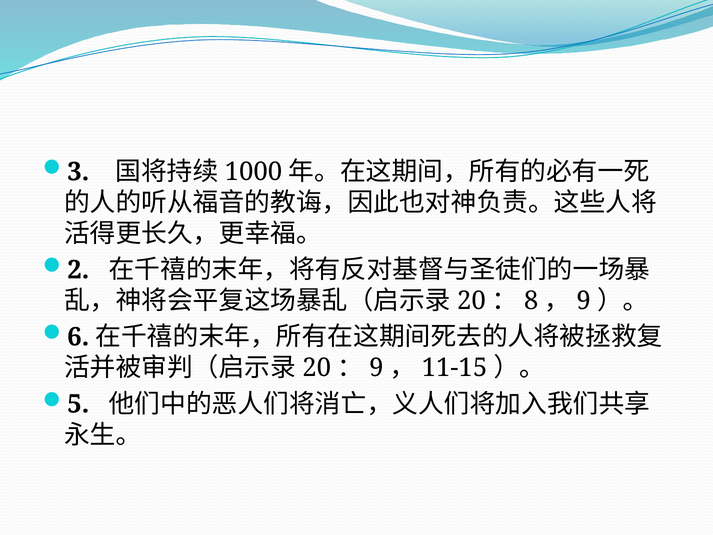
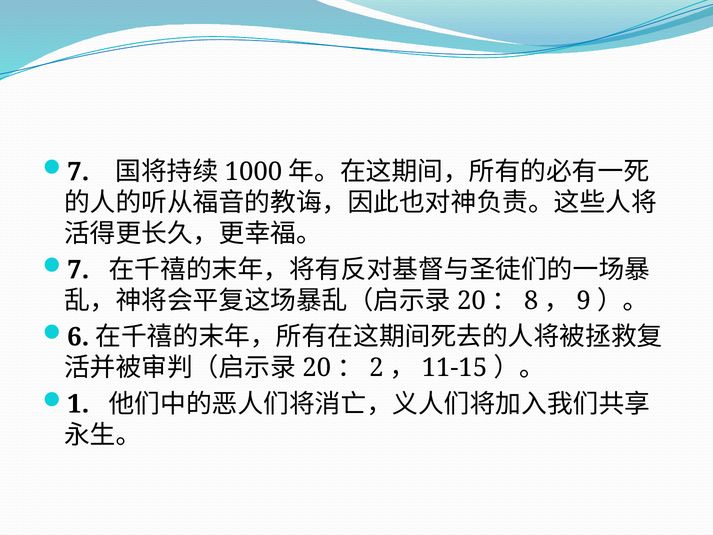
3 at (78, 172): 3 -> 7
2 at (78, 270): 2 -> 7
9 at (376, 368): 9 -> 2
5: 5 -> 1
